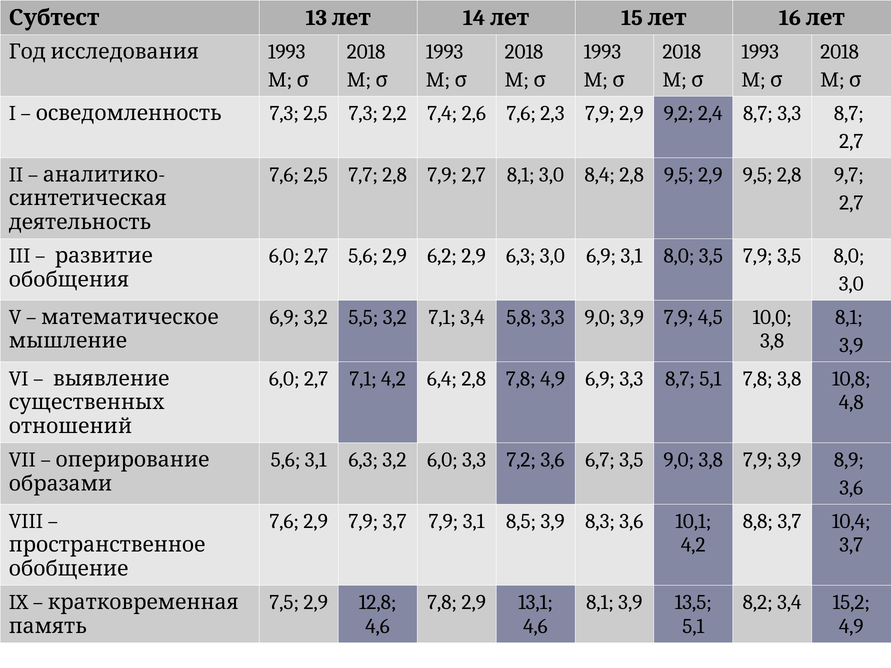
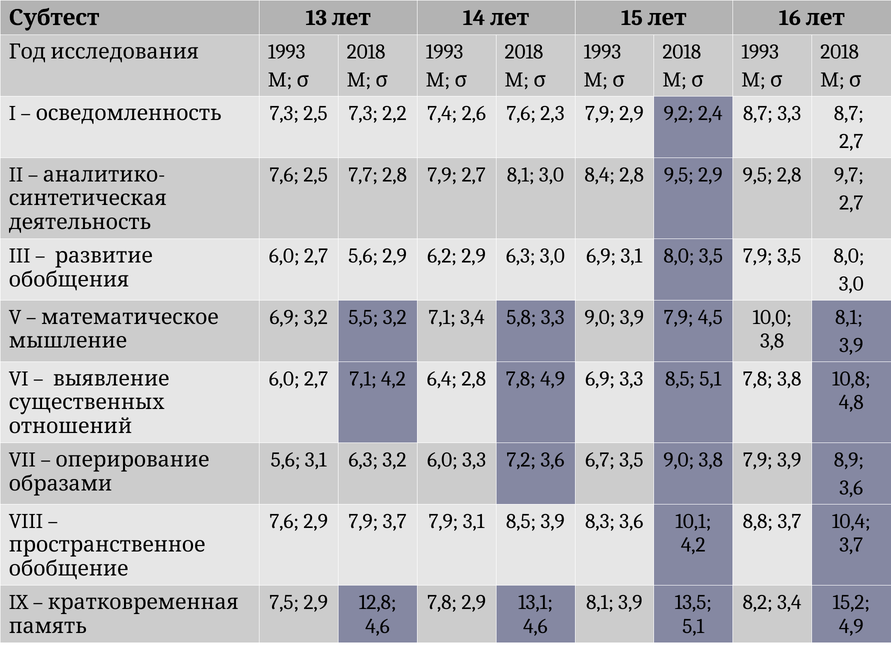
6,9 3,3 8,7: 8,7 -> 8,5
